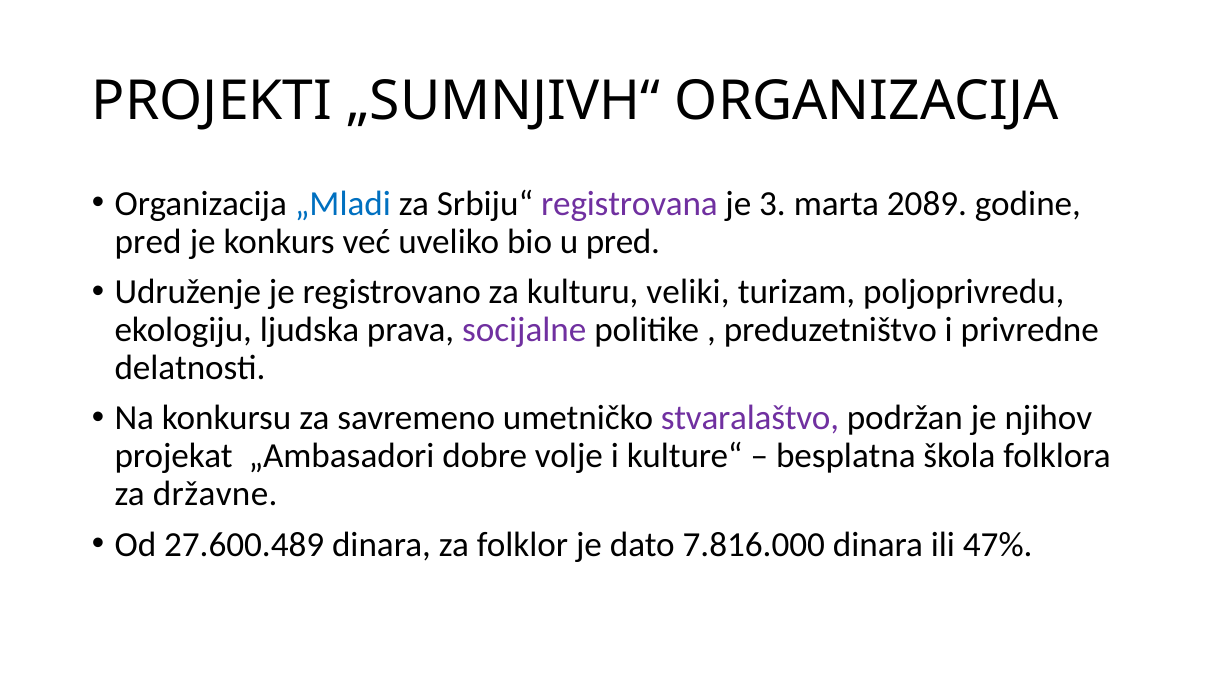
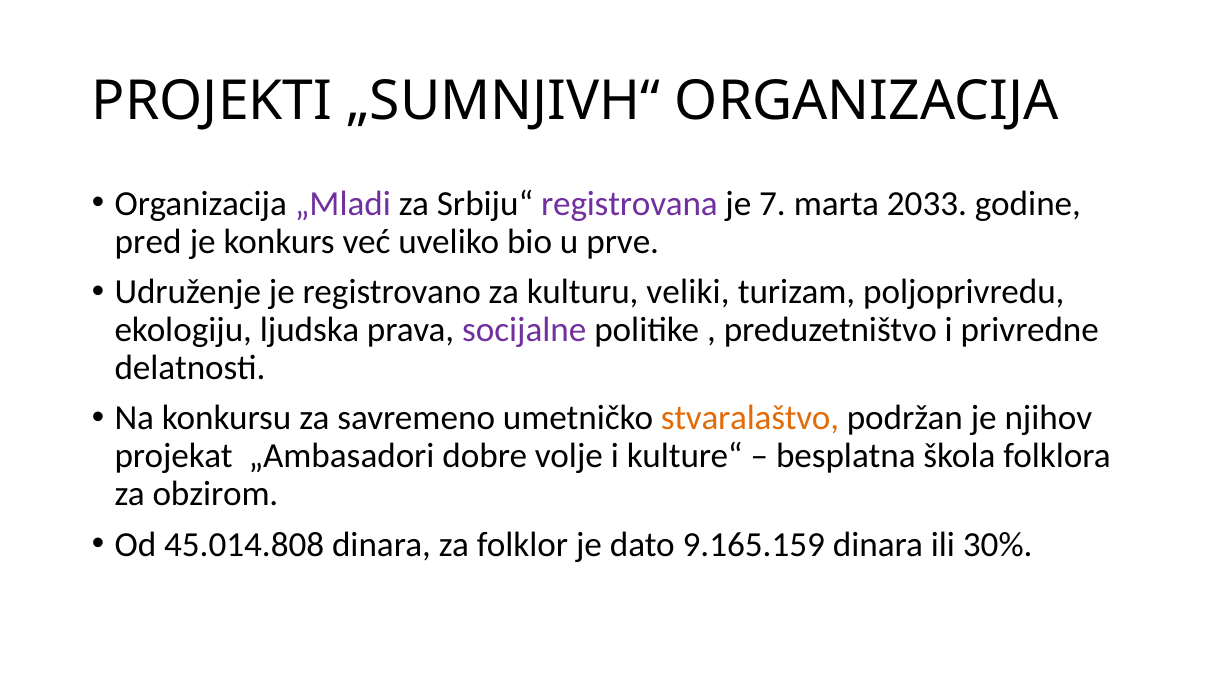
„Mladi colour: blue -> purple
3: 3 -> 7
2089: 2089 -> 2033
u pred: pred -> prve
stvaralaštvo colour: purple -> orange
državne: državne -> obzirom
27.600.489: 27.600.489 -> 45.014.808
7.816.000: 7.816.000 -> 9.165.159
47%: 47% -> 30%
